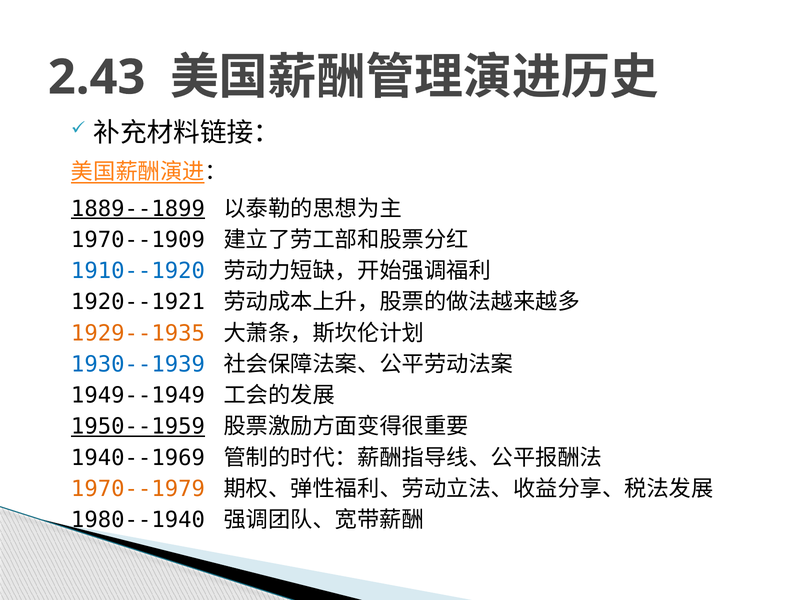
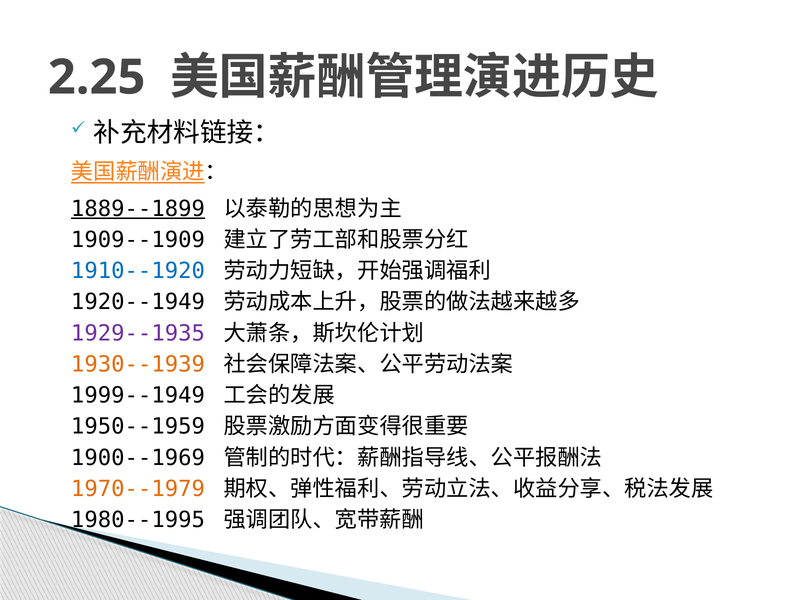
2.43: 2.43 -> 2.25
1970--1909: 1970--1909 -> 1909--1909
1920--1921: 1920--1921 -> 1920--1949
1929--1935 colour: orange -> purple
1930--1939 colour: blue -> orange
1949--1949: 1949--1949 -> 1999--1949
1950--1959 underline: present -> none
1940--1969: 1940--1969 -> 1900--1969
1980--1940: 1980--1940 -> 1980--1995
